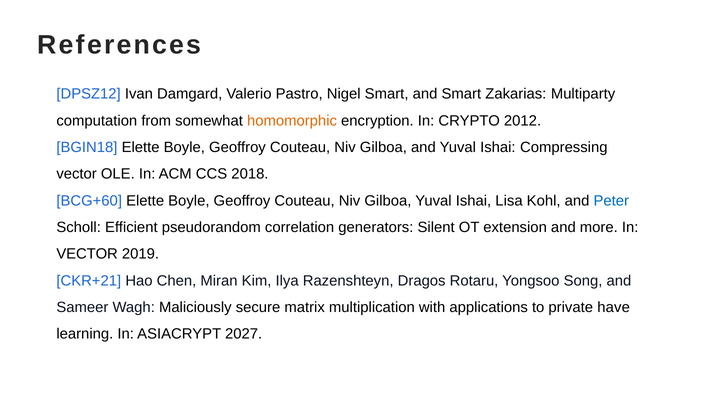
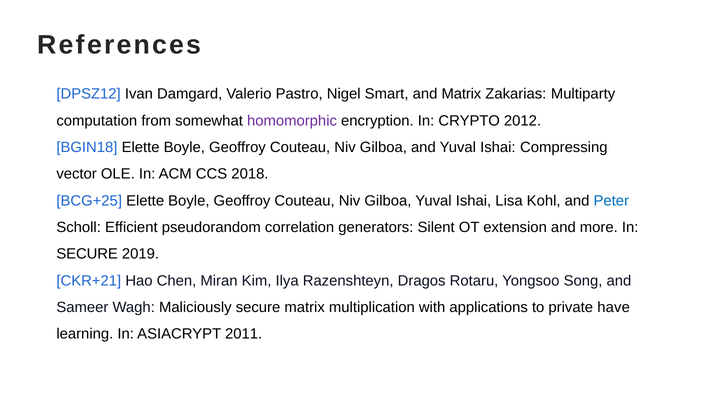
and Smart: Smart -> Matrix
homomorphic colour: orange -> purple
BCG+60: BCG+60 -> BCG+25
VECTOR at (87, 254): VECTOR -> SECURE
2027: 2027 -> 2011
